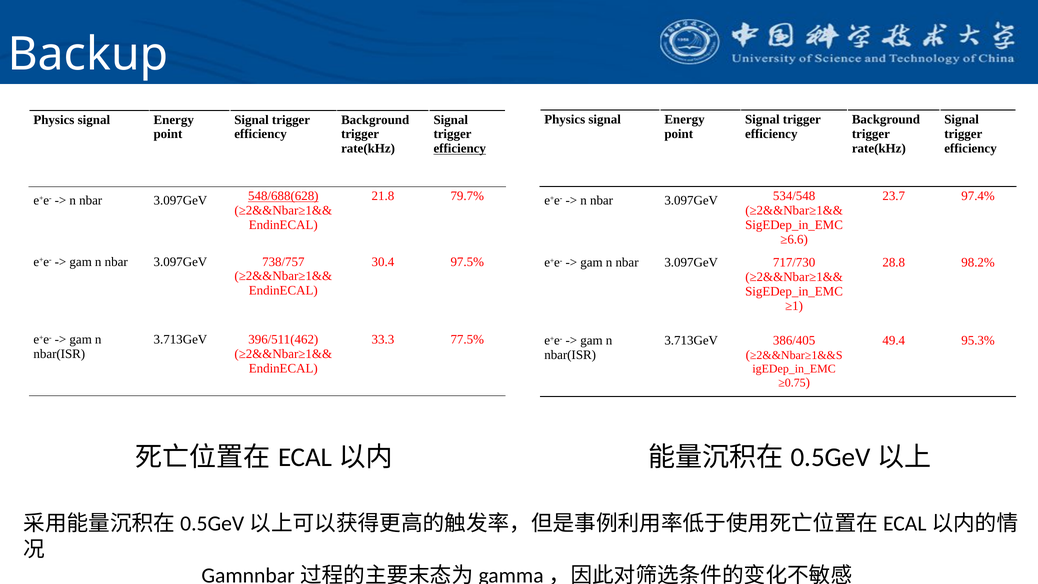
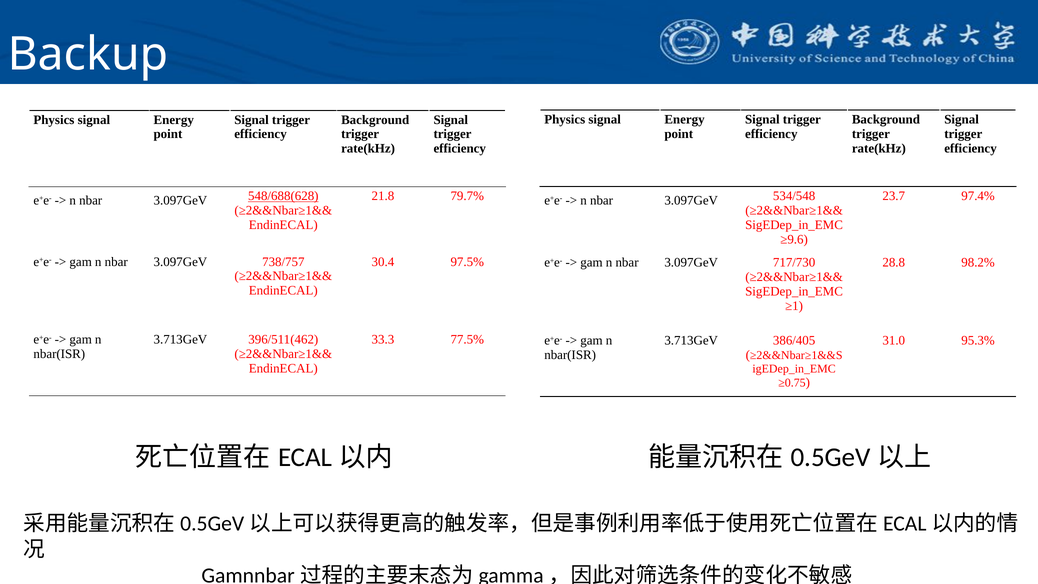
efficiency at (460, 149) underline: present -> none
≥6.6: ≥6.6 -> ≥9.6
49.4: 49.4 -> 31.0
